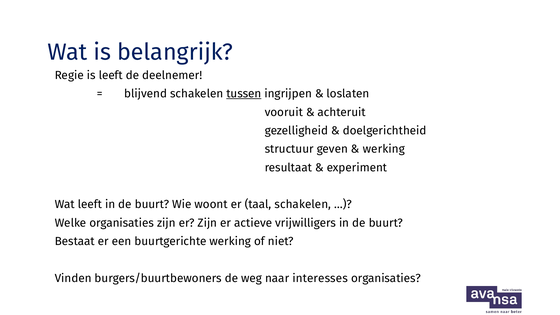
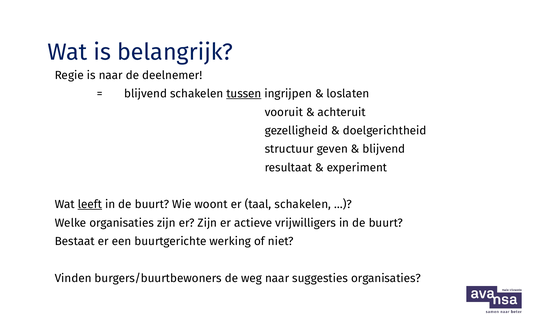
is leeft: leeft -> naar
werking at (384, 149): werking -> blijvend
leeft at (90, 204) underline: none -> present
interesses: interesses -> suggesties
